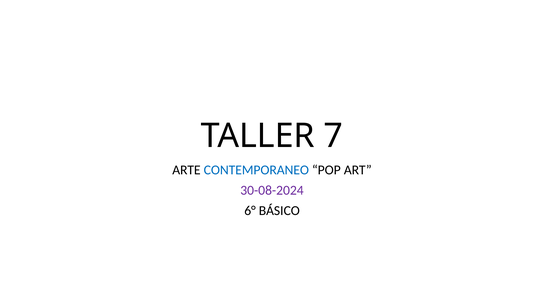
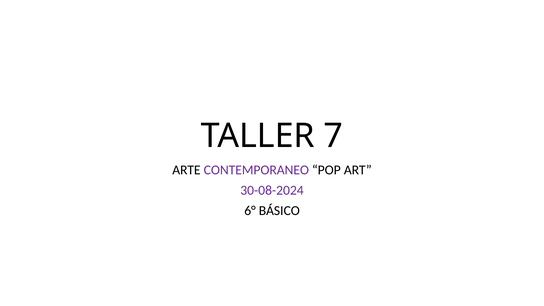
CONTEMPORANEO colour: blue -> purple
